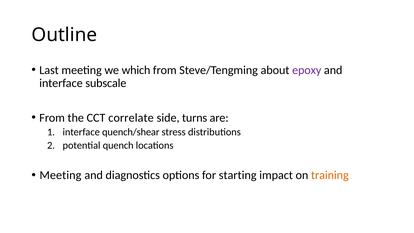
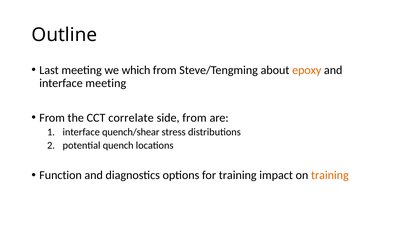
epoxy colour: purple -> orange
interface subscale: subscale -> meeting
side turns: turns -> from
Meeting at (60, 175): Meeting -> Function
for starting: starting -> training
